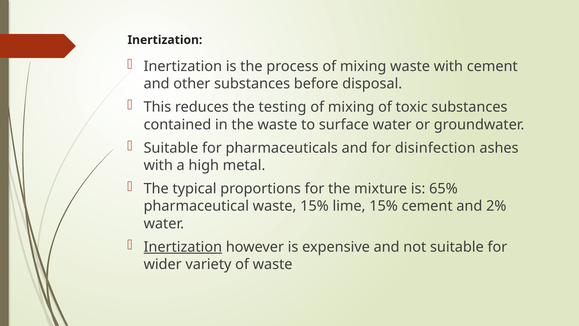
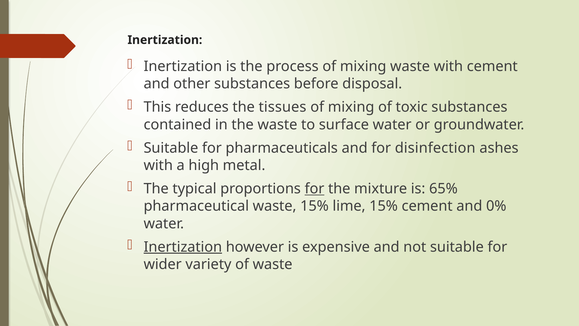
testing: testing -> tissues
for at (314, 189) underline: none -> present
2%: 2% -> 0%
